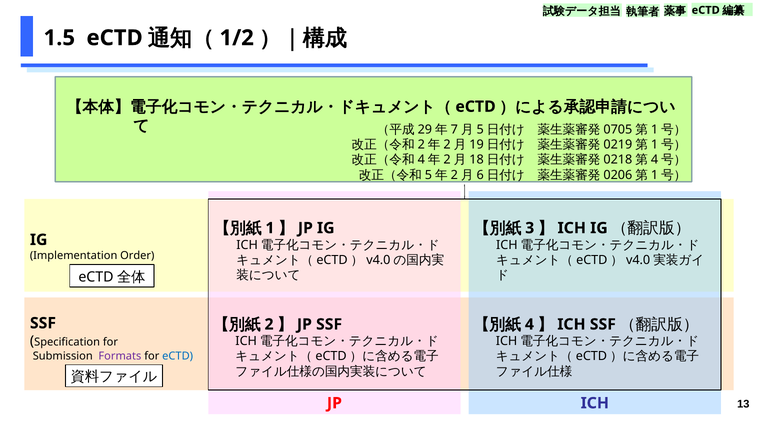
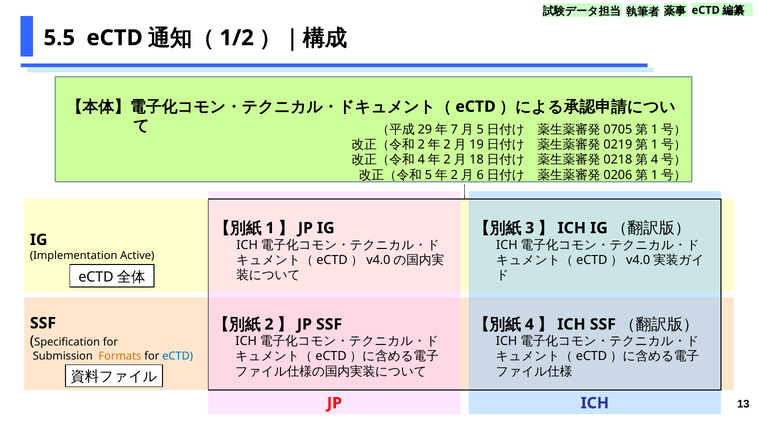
1.5: 1.5 -> 5.5
Order: Order -> Active
Formats colour: purple -> orange
